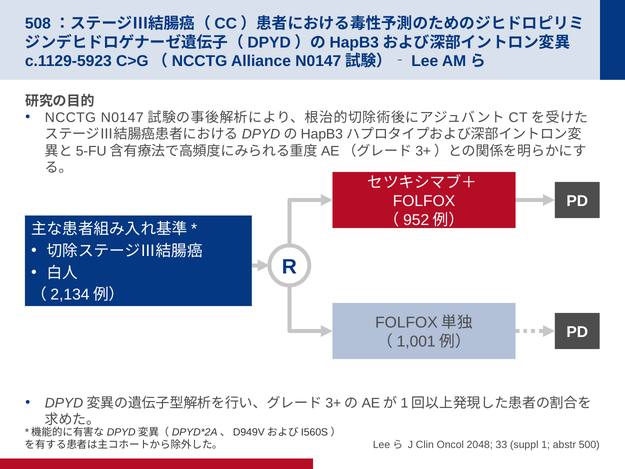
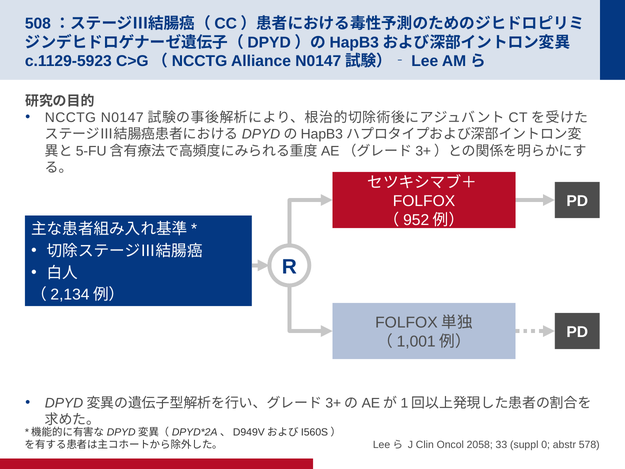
2048: 2048 -> 2058
1: 1 -> 0
500: 500 -> 578
